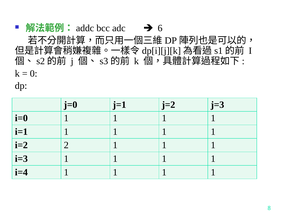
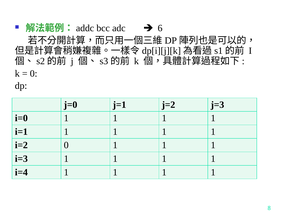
i=2 2: 2 -> 0
